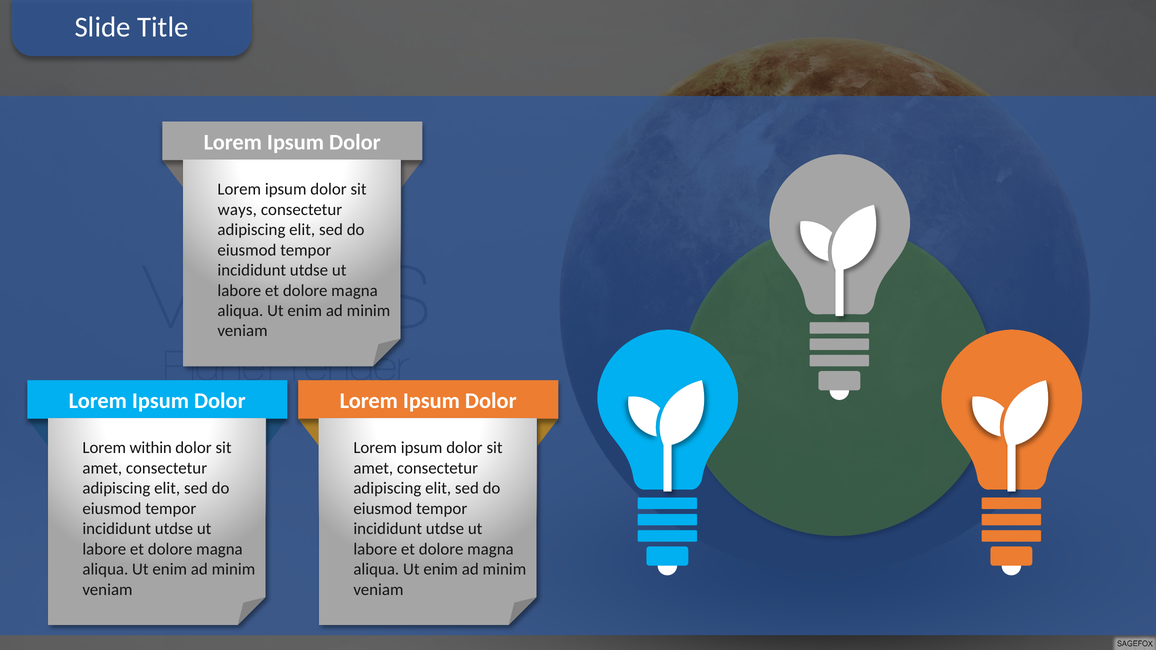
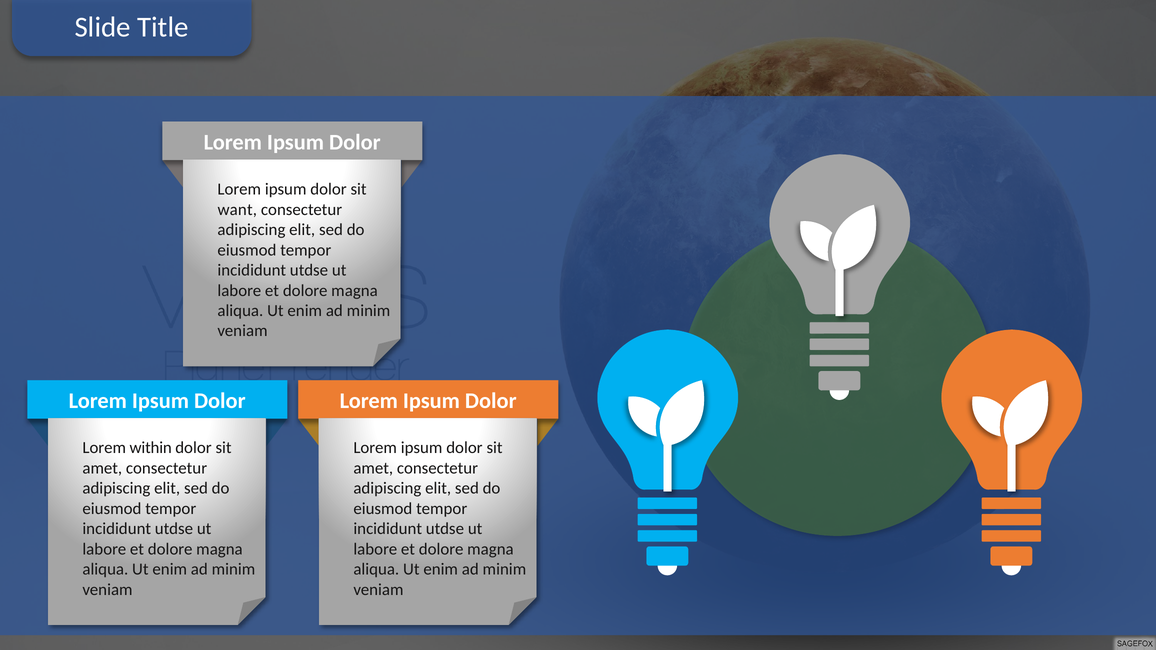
ways: ways -> want
